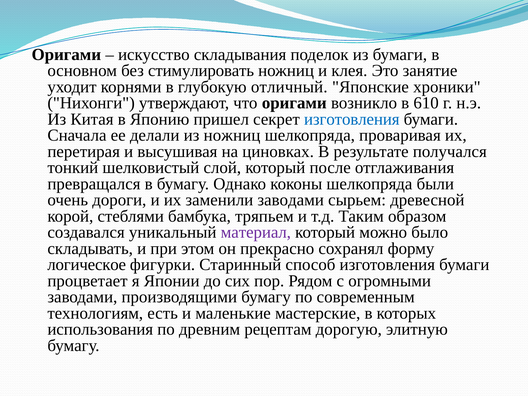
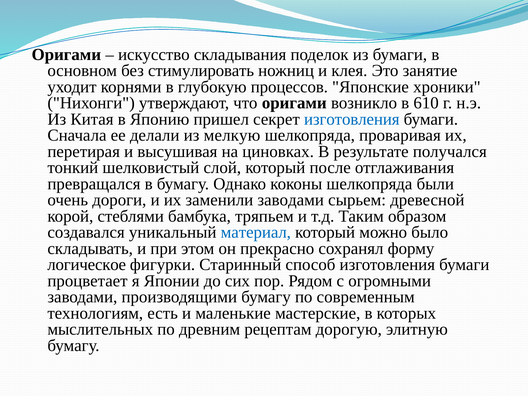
отличный: отличный -> процессов
из ножниц: ножниц -> мелкую
материал colour: purple -> blue
использования: использования -> мыслительных
